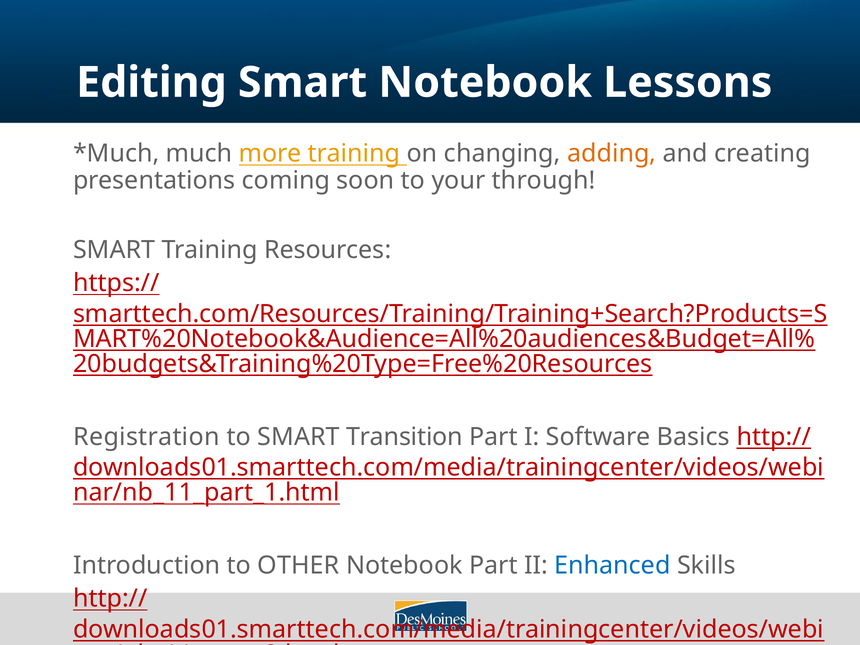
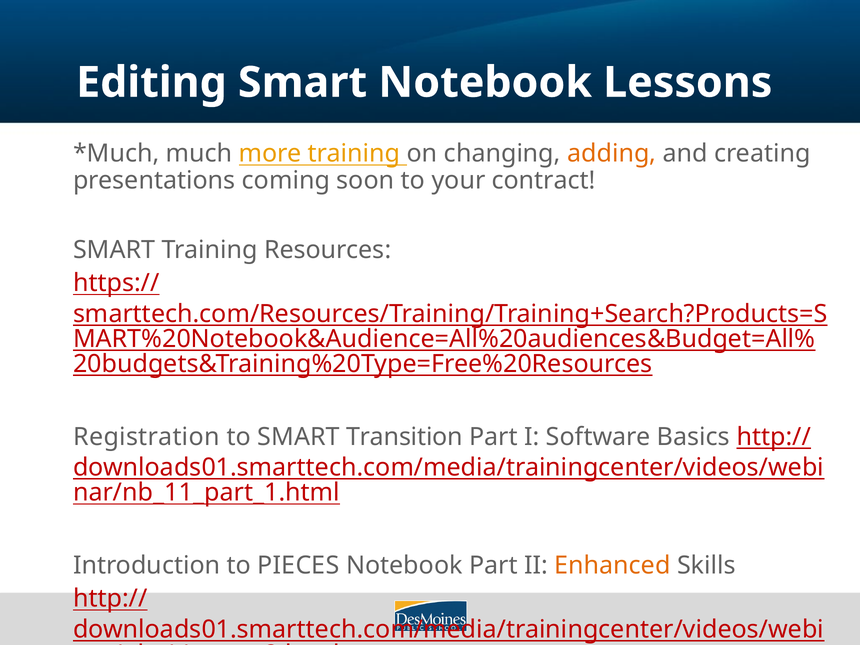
through: through -> contract
OTHER: OTHER -> PIECES
Enhanced colour: blue -> orange
